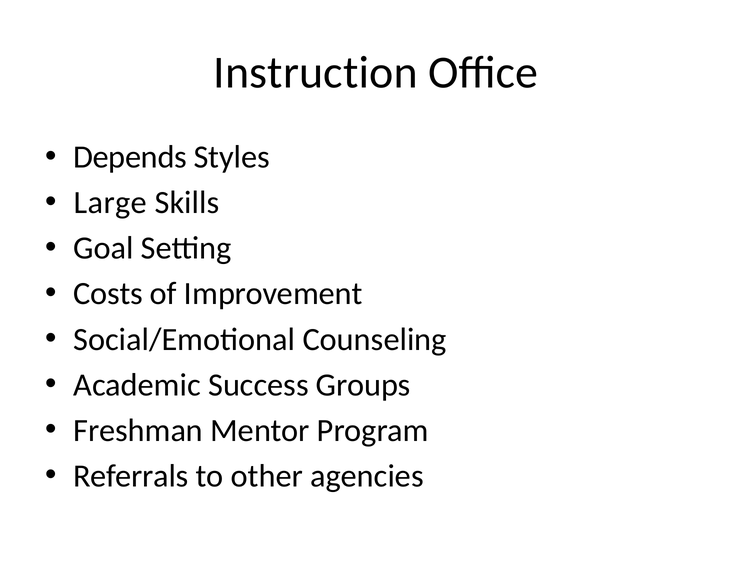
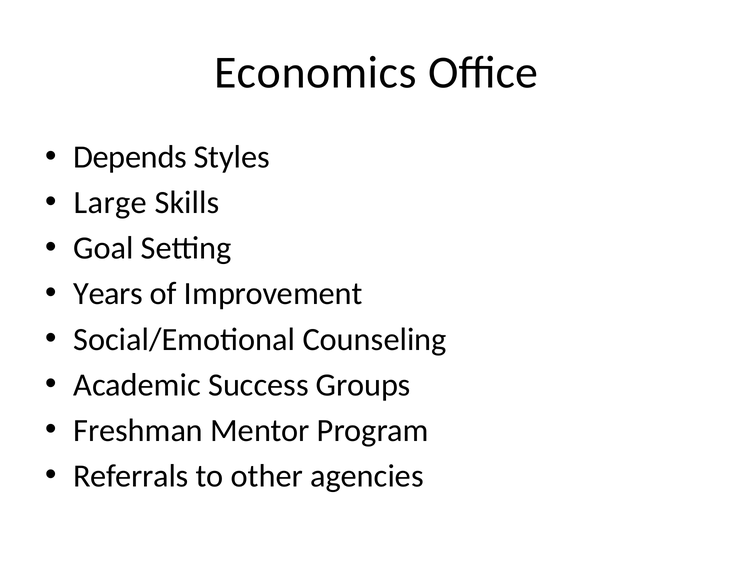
Instruction: Instruction -> Economics
Costs: Costs -> Years
